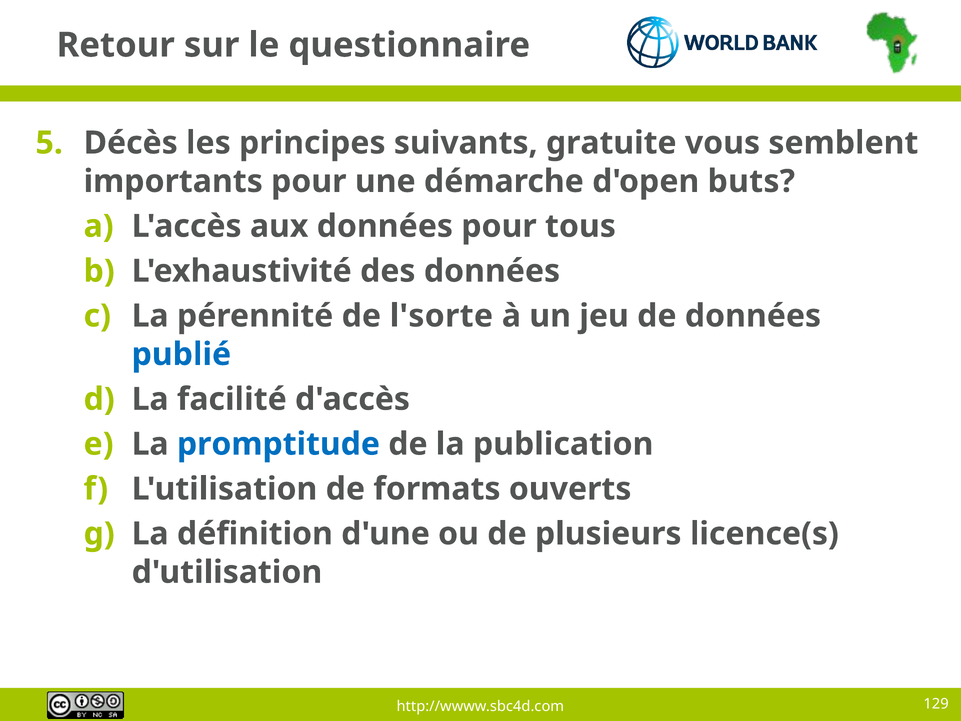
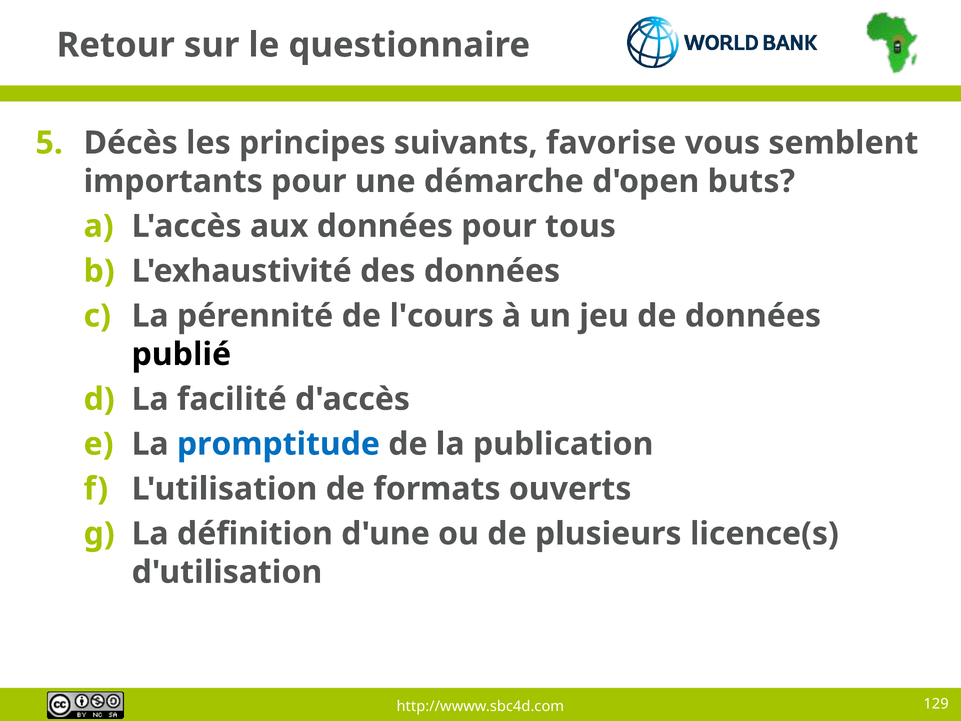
gratuite: gratuite -> favorise
l'sorte: l'sorte -> l'cours
publié colour: blue -> black
